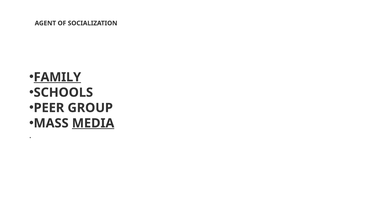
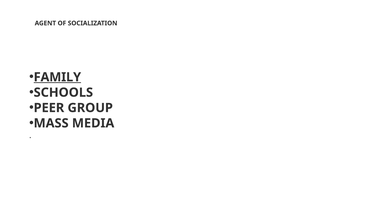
MEDIA underline: present -> none
